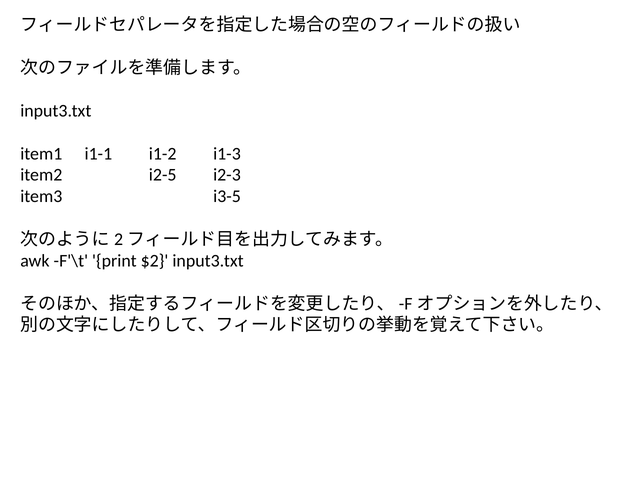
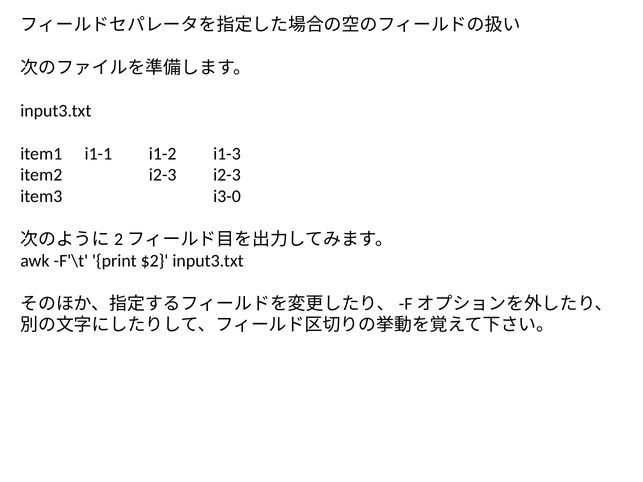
item2 i2-5: i2-5 -> i2-3
i3-5: i3-5 -> i3-0
